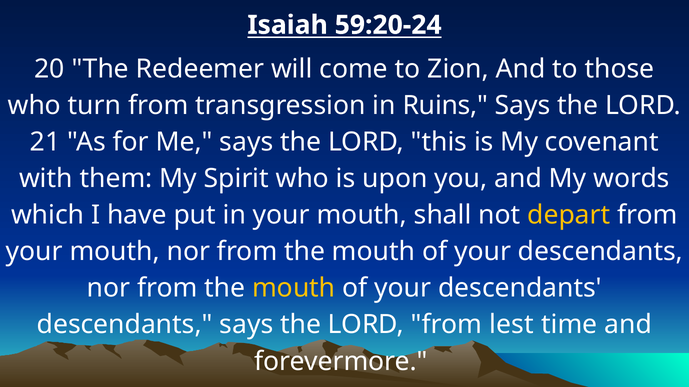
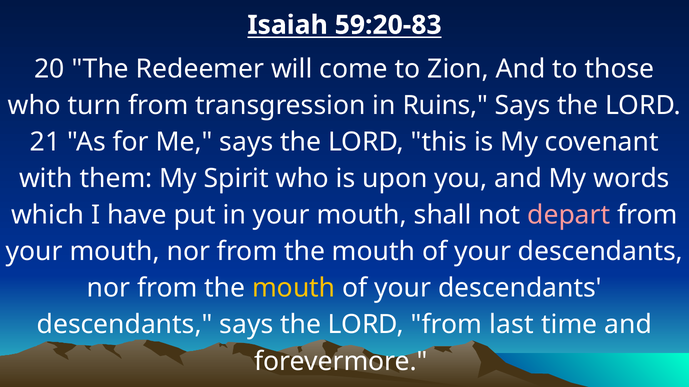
59:20-24: 59:20-24 -> 59:20-83
depart colour: yellow -> pink
lest: lest -> last
